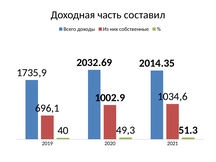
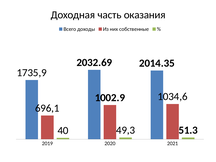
составил: составил -> оказания
